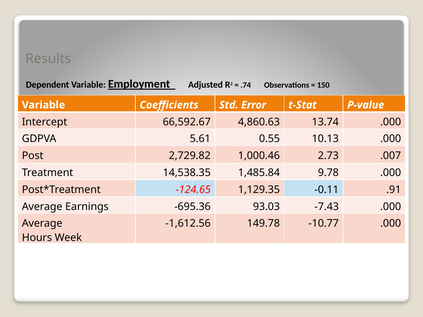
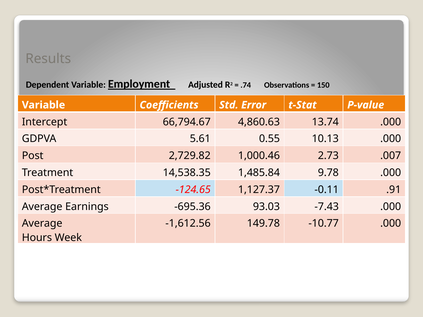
66,592.67: 66,592.67 -> 66,794.67
1,129.35: 1,129.35 -> 1,127.37
